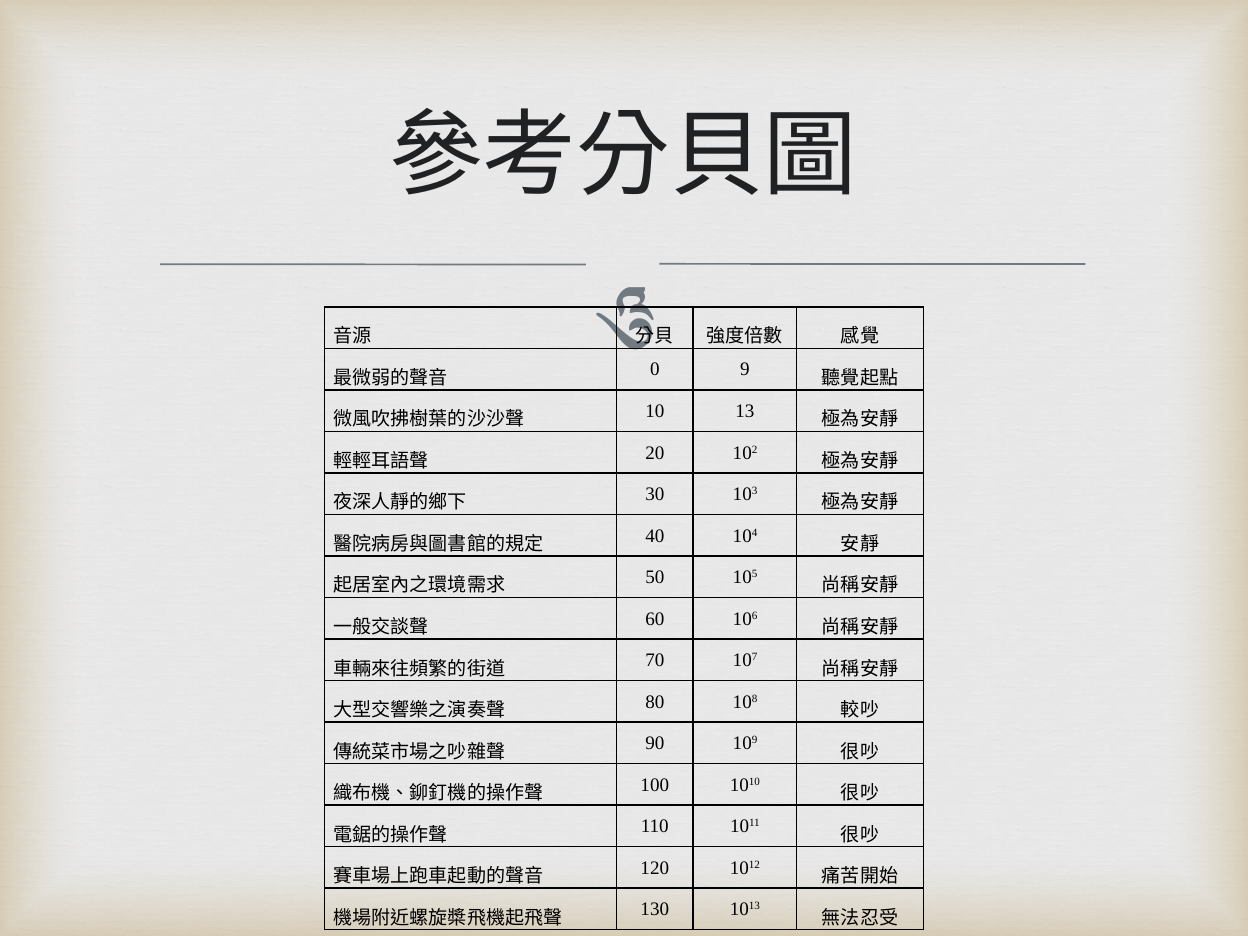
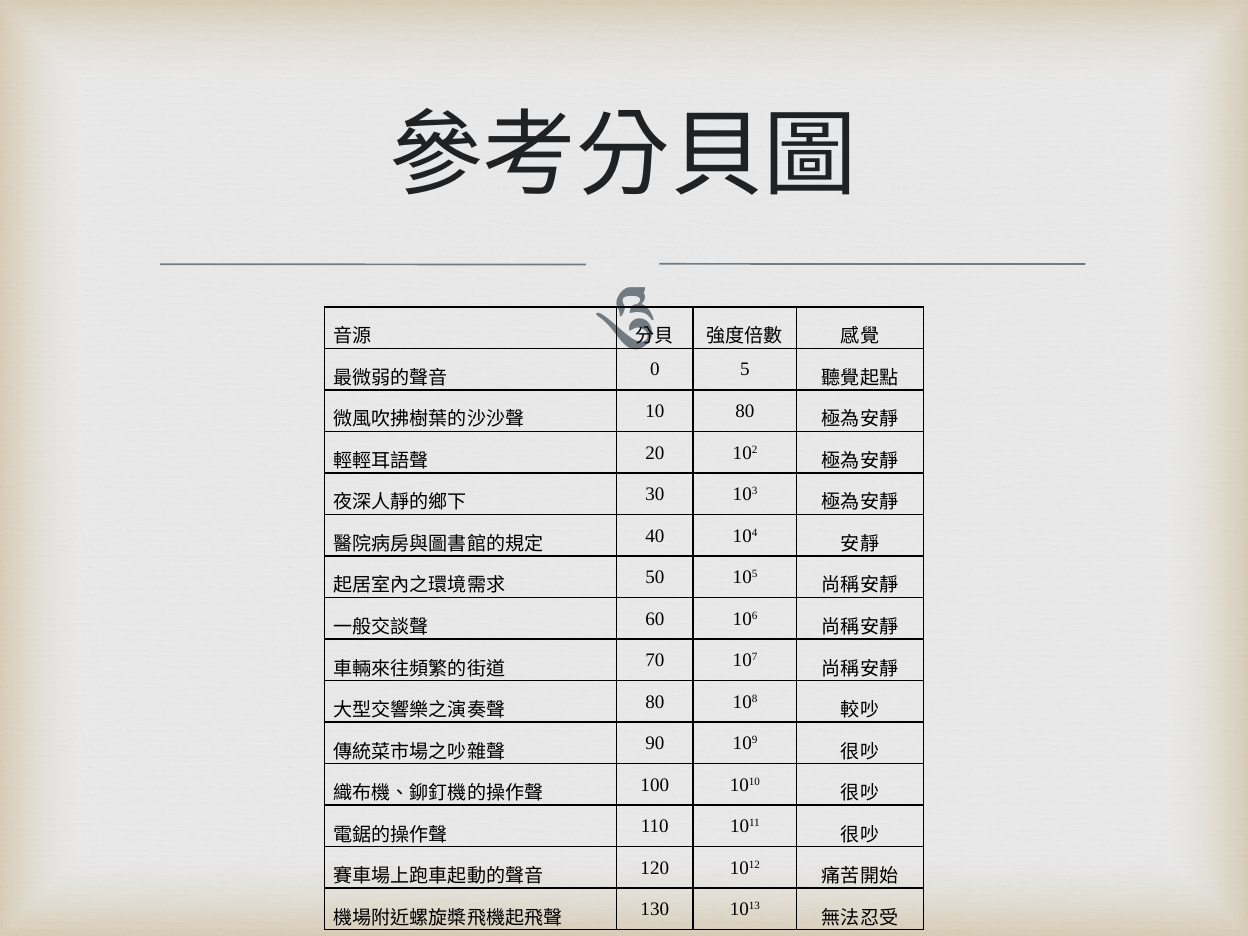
9: 9 -> 5
10 13: 13 -> 80
